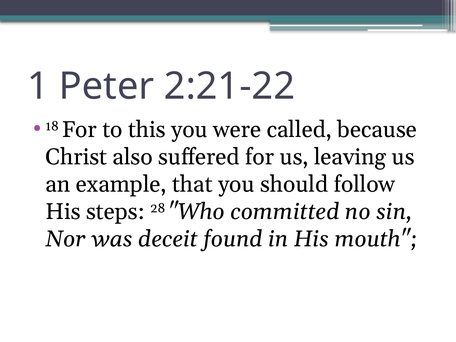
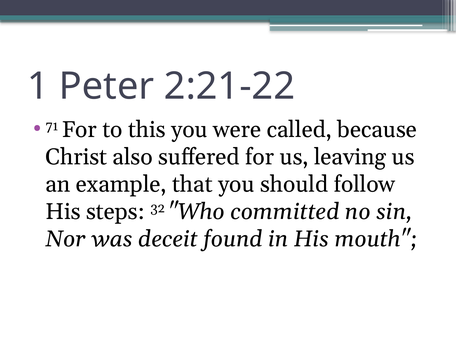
18: 18 -> 71
28: 28 -> 32
